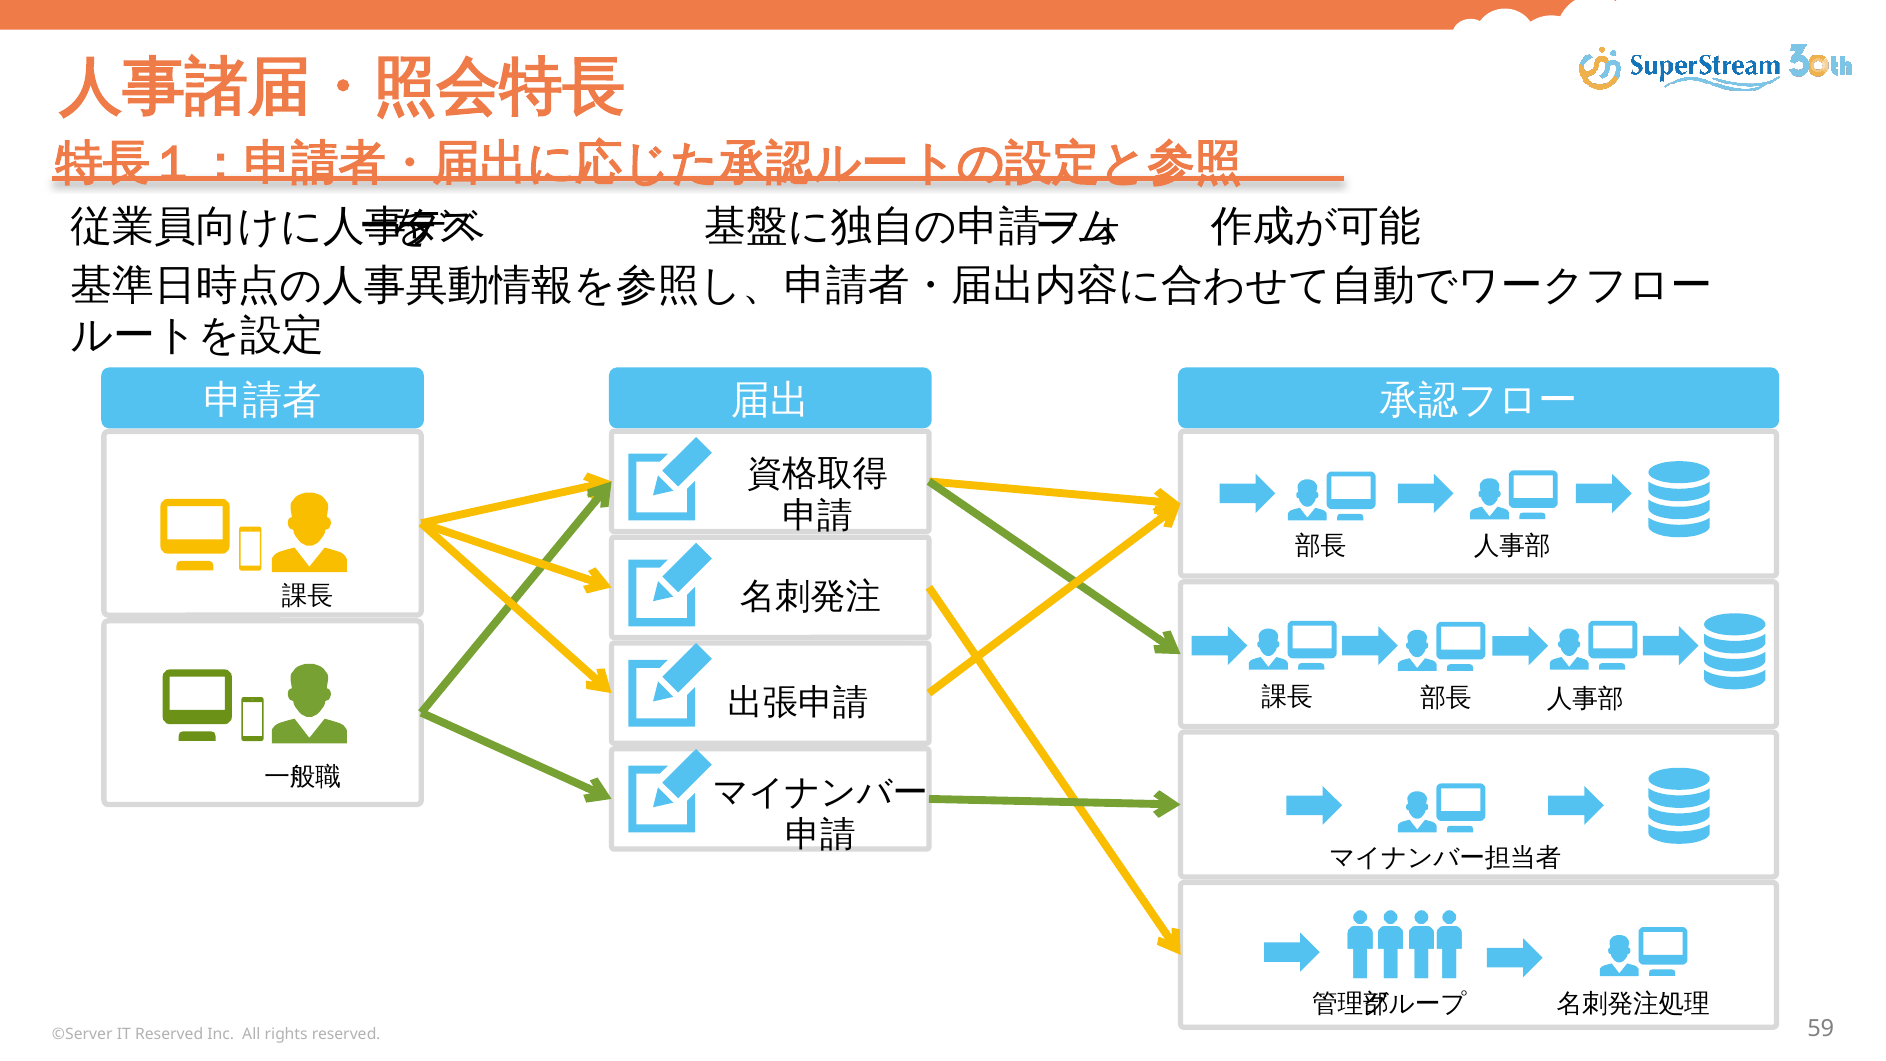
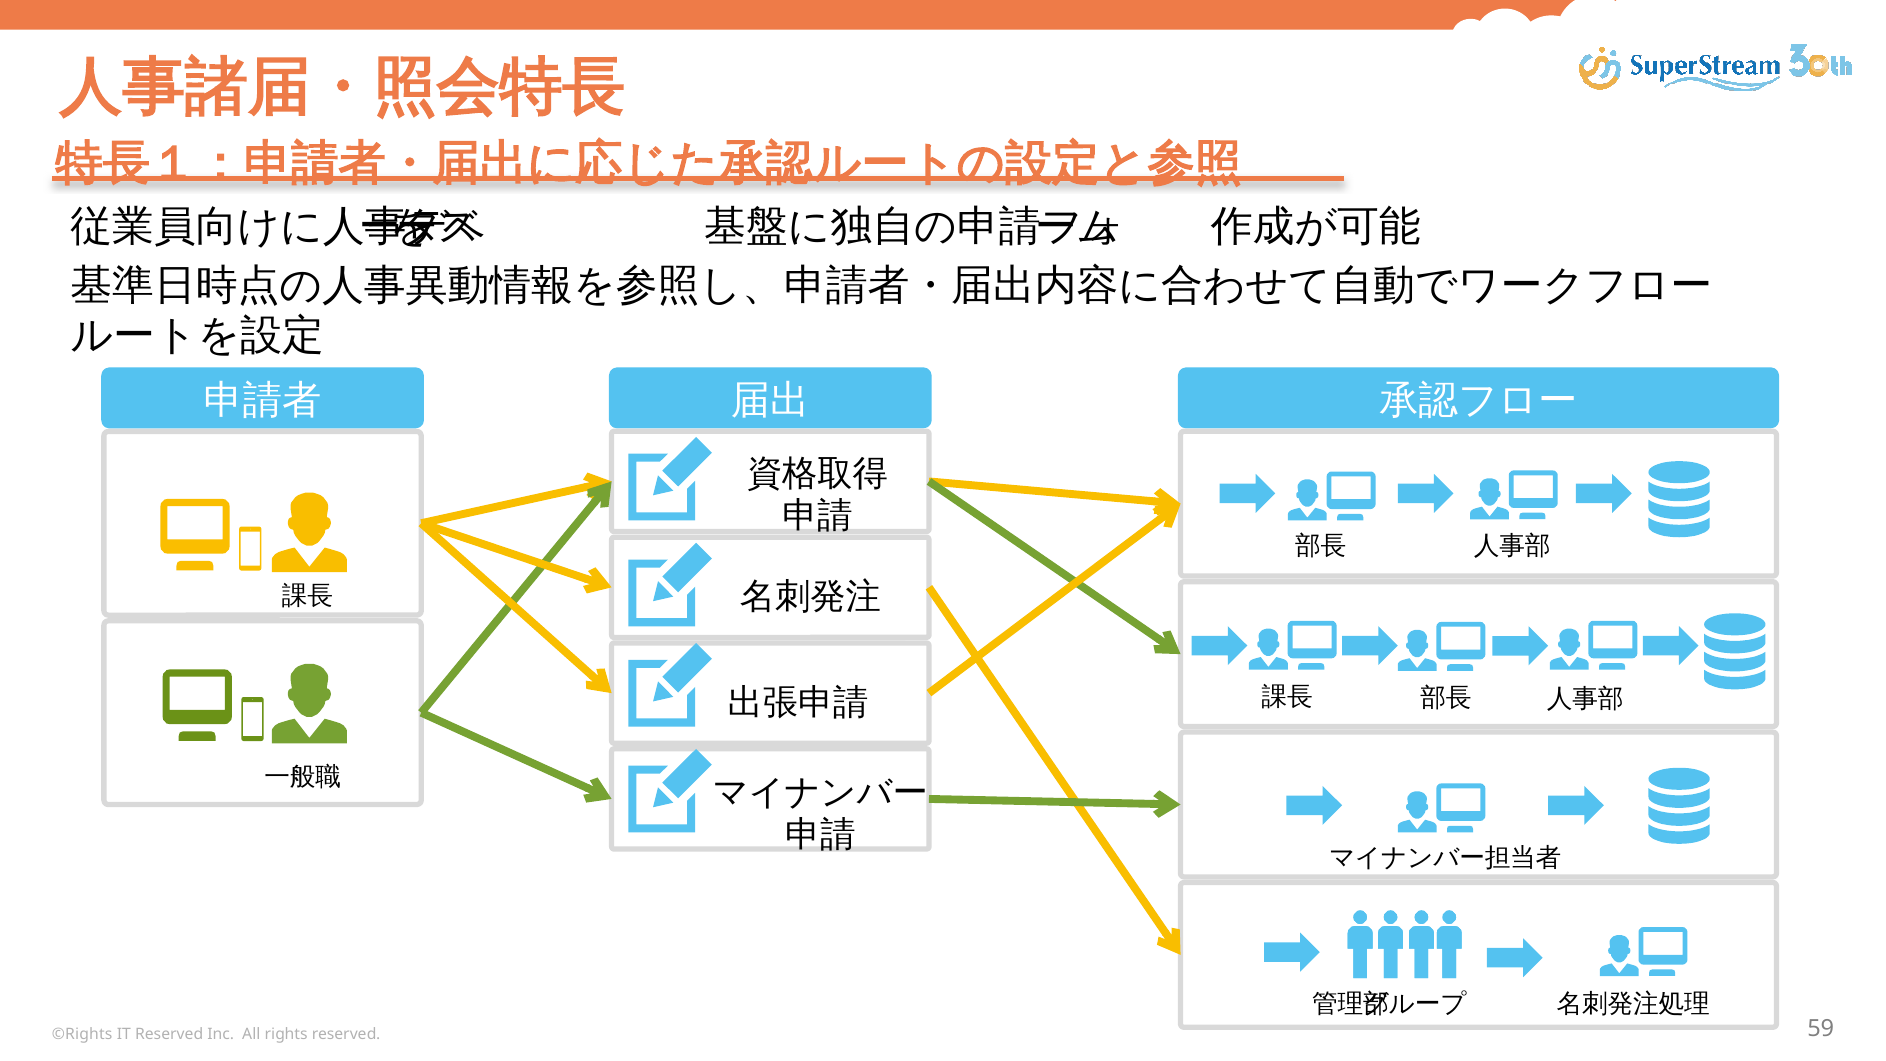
©Server: ©Server -> ©Rights
